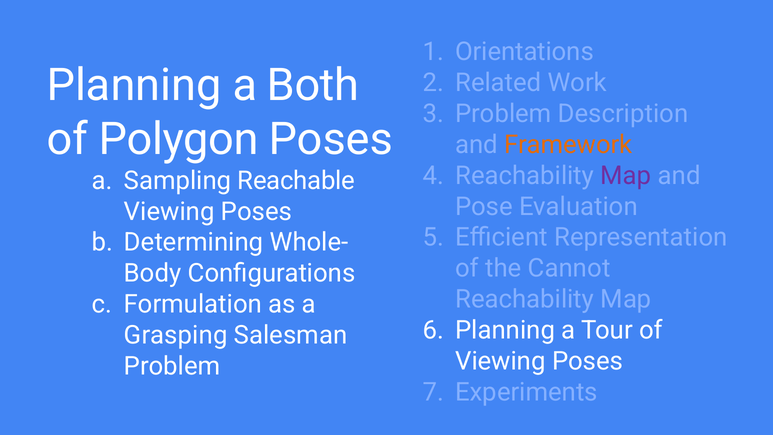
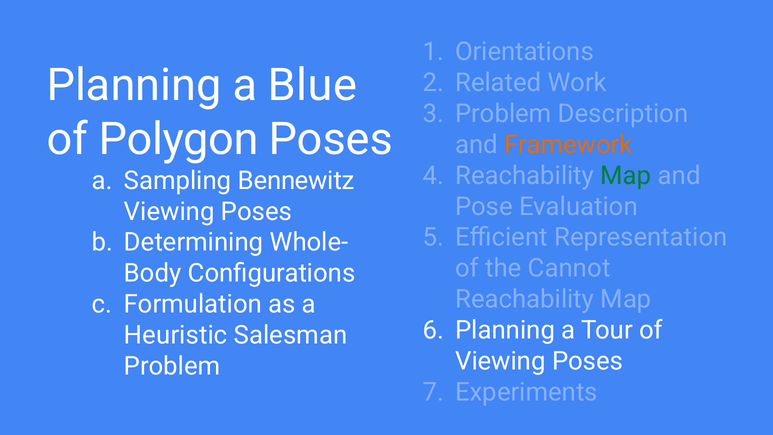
Both: Both -> Blue
Map at (626, 176) colour: purple -> green
Reachable: Reachable -> Bennewitz
Grasping: Grasping -> Heuristic
